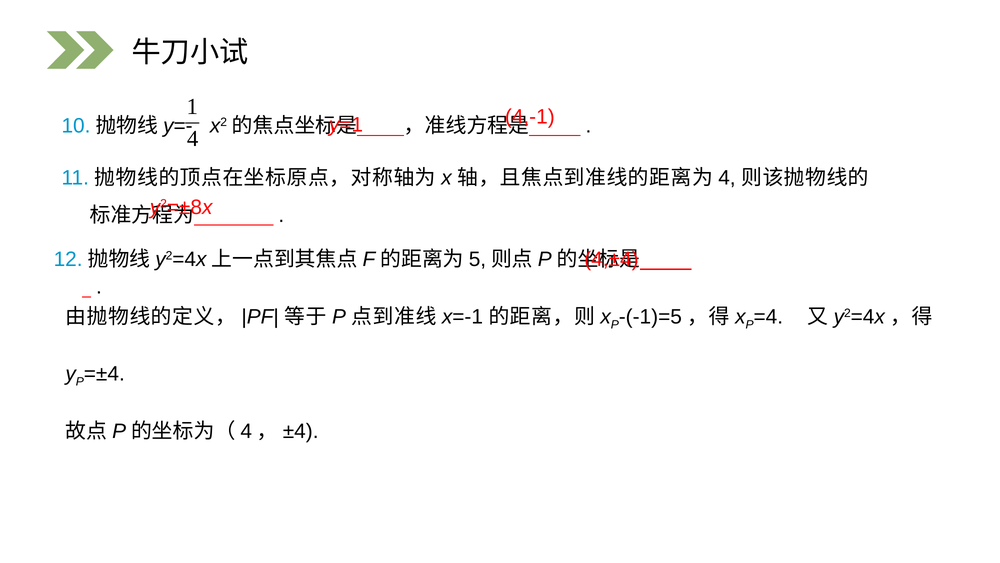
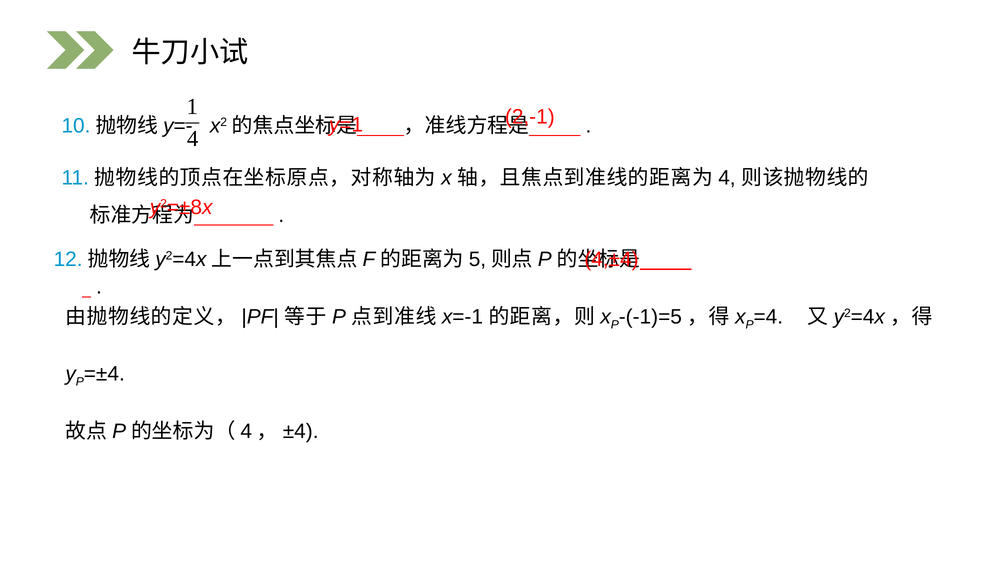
4,-1: 4,-1 -> 2,-1
